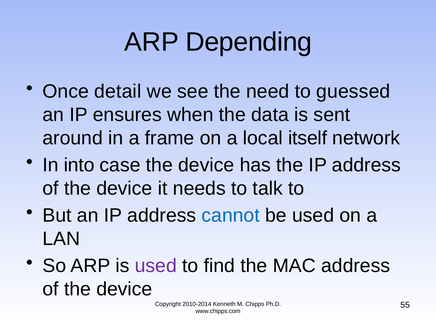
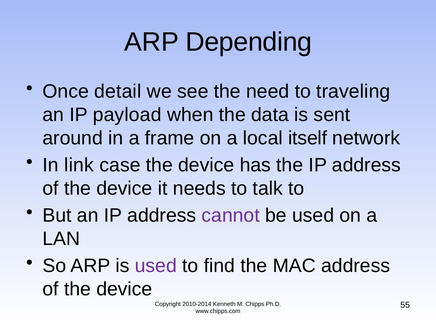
guessed: guessed -> traveling
ensures: ensures -> payload
into: into -> link
cannot colour: blue -> purple
